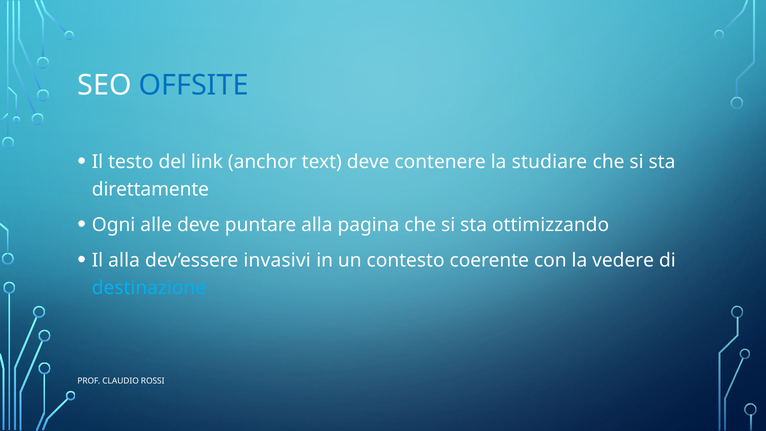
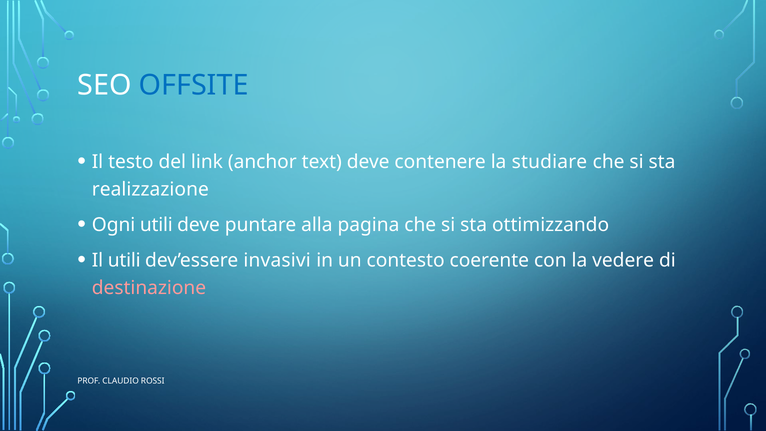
direttamente: direttamente -> realizzazione
Ogni alle: alle -> utili
Il alla: alla -> utili
destinazione colour: light blue -> pink
